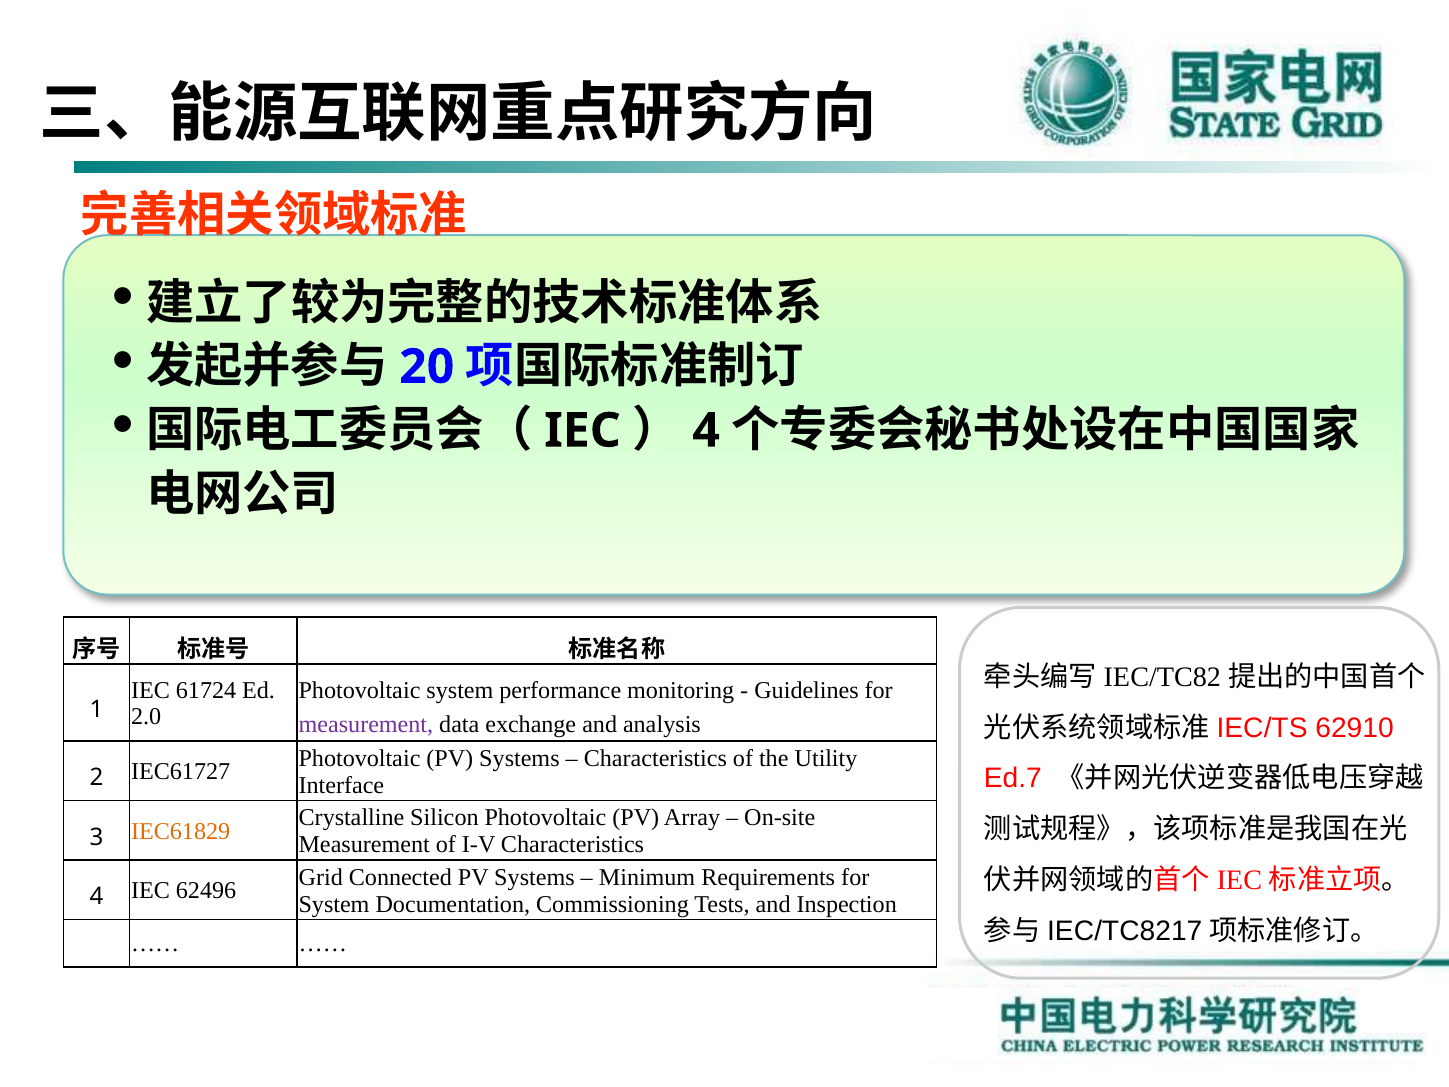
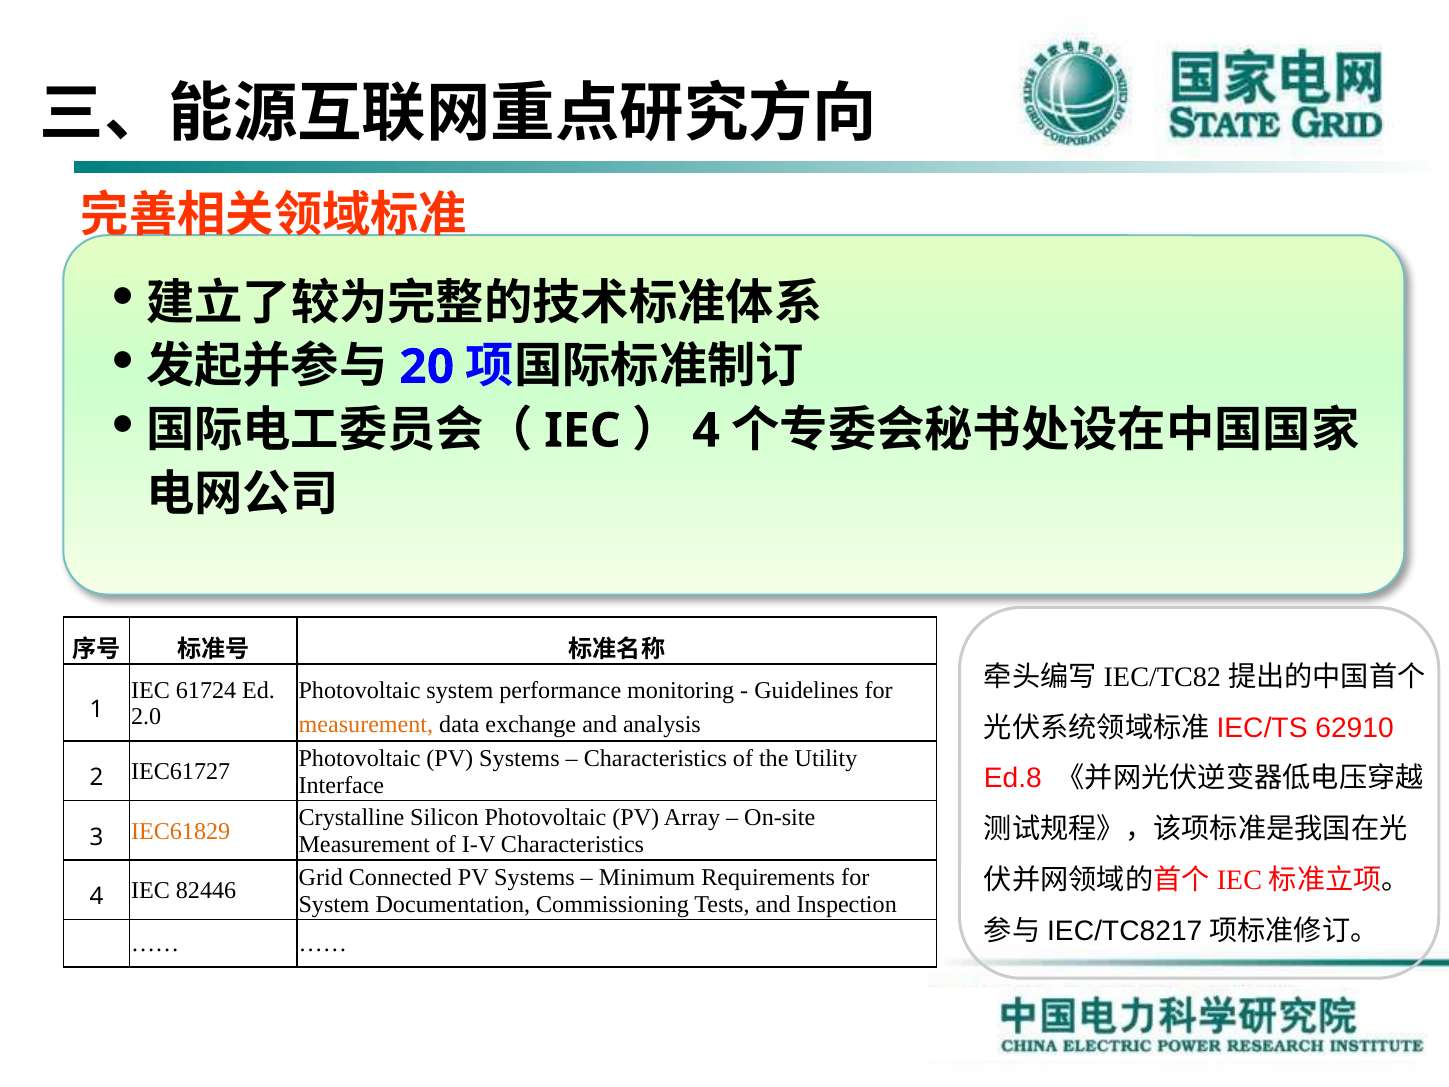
measurement at (366, 725) colour: purple -> orange
Ed.7: Ed.7 -> Ed.8
62496: 62496 -> 82446
